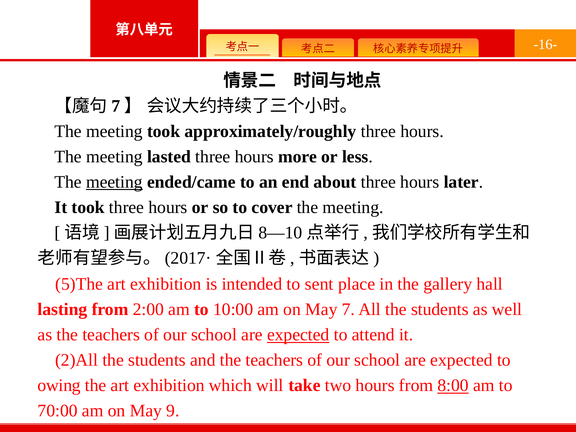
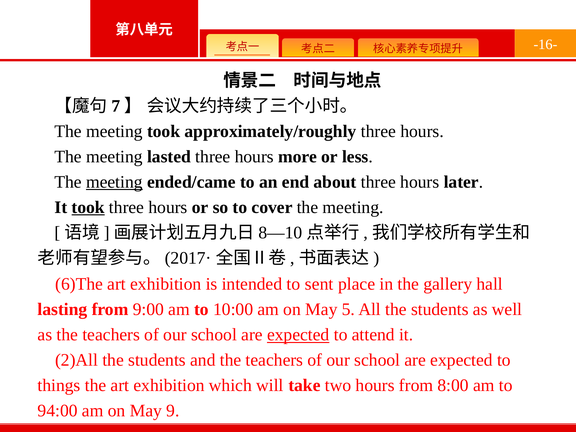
took at (88, 207) underline: none -> present
5)The: 5)The -> 6)The
2:00: 2:00 -> 9:00
7: 7 -> 5
owing: owing -> things
8:00 underline: present -> none
70:00: 70:00 -> 94:00
